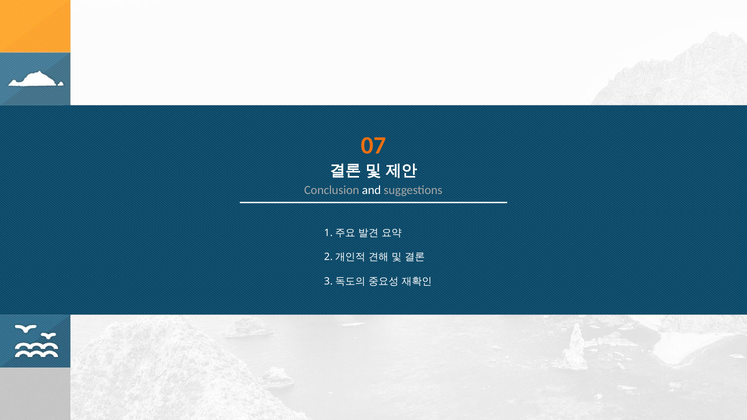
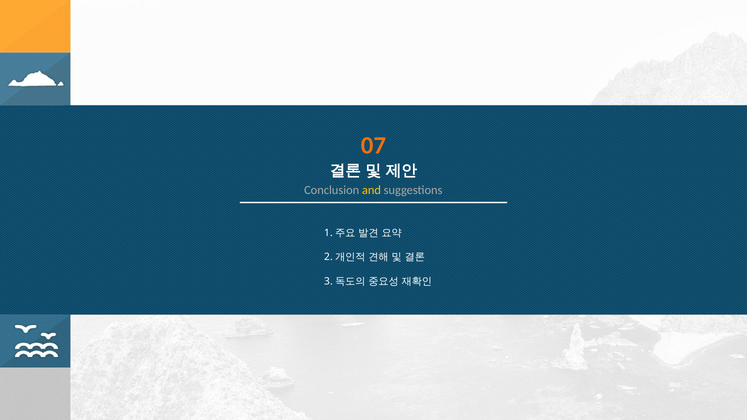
and colour: white -> yellow
